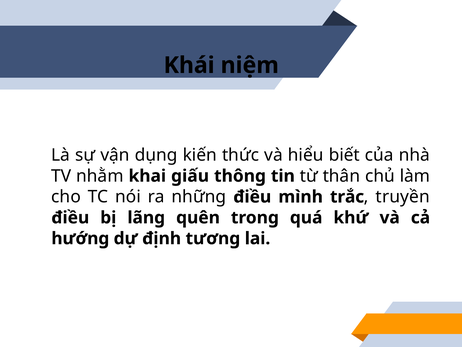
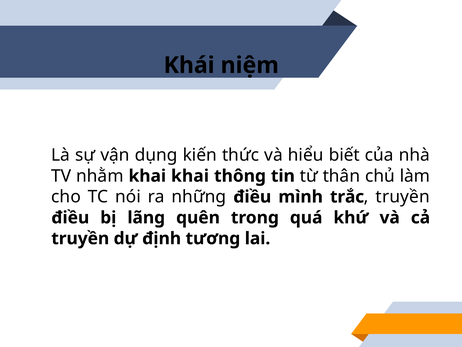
khai giấu: giấu -> khai
hướng at (80, 238): hướng -> truyền
